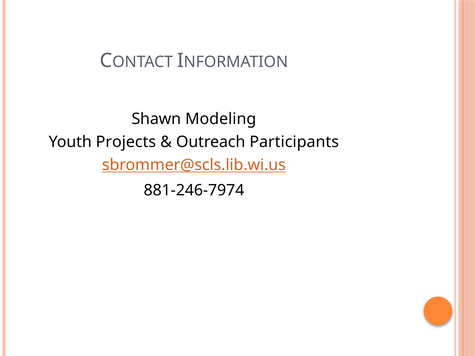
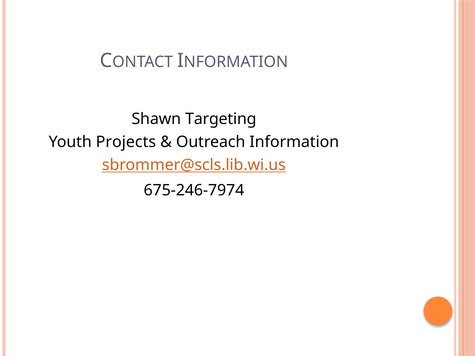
Modeling: Modeling -> Targeting
Participants: Participants -> Information
881-246-7974: 881-246-7974 -> 675-246-7974
